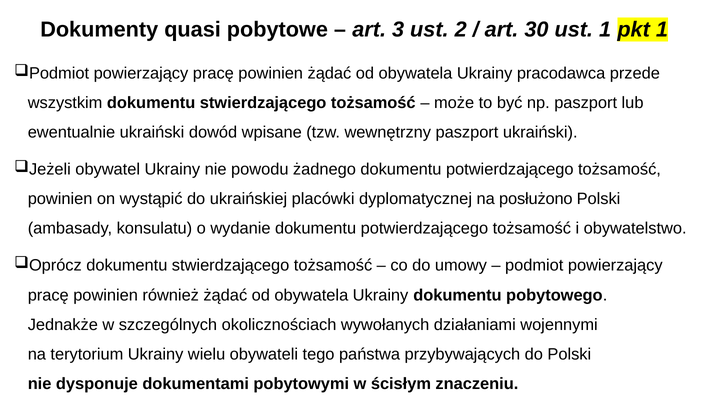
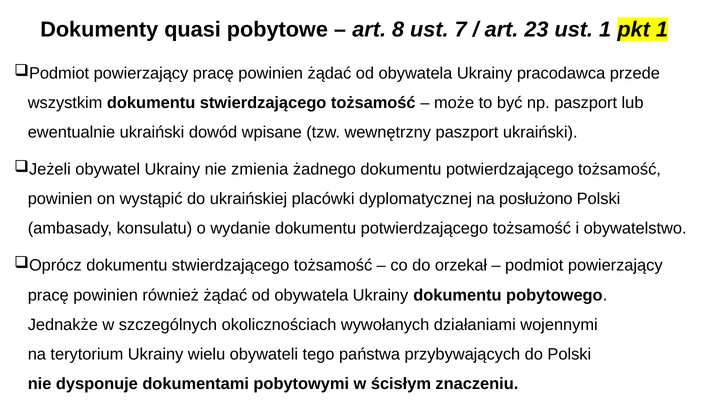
3: 3 -> 8
2: 2 -> 7
30: 30 -> 23
powodu: powodu -> zmienia
umowy: umowy -> orzekał
